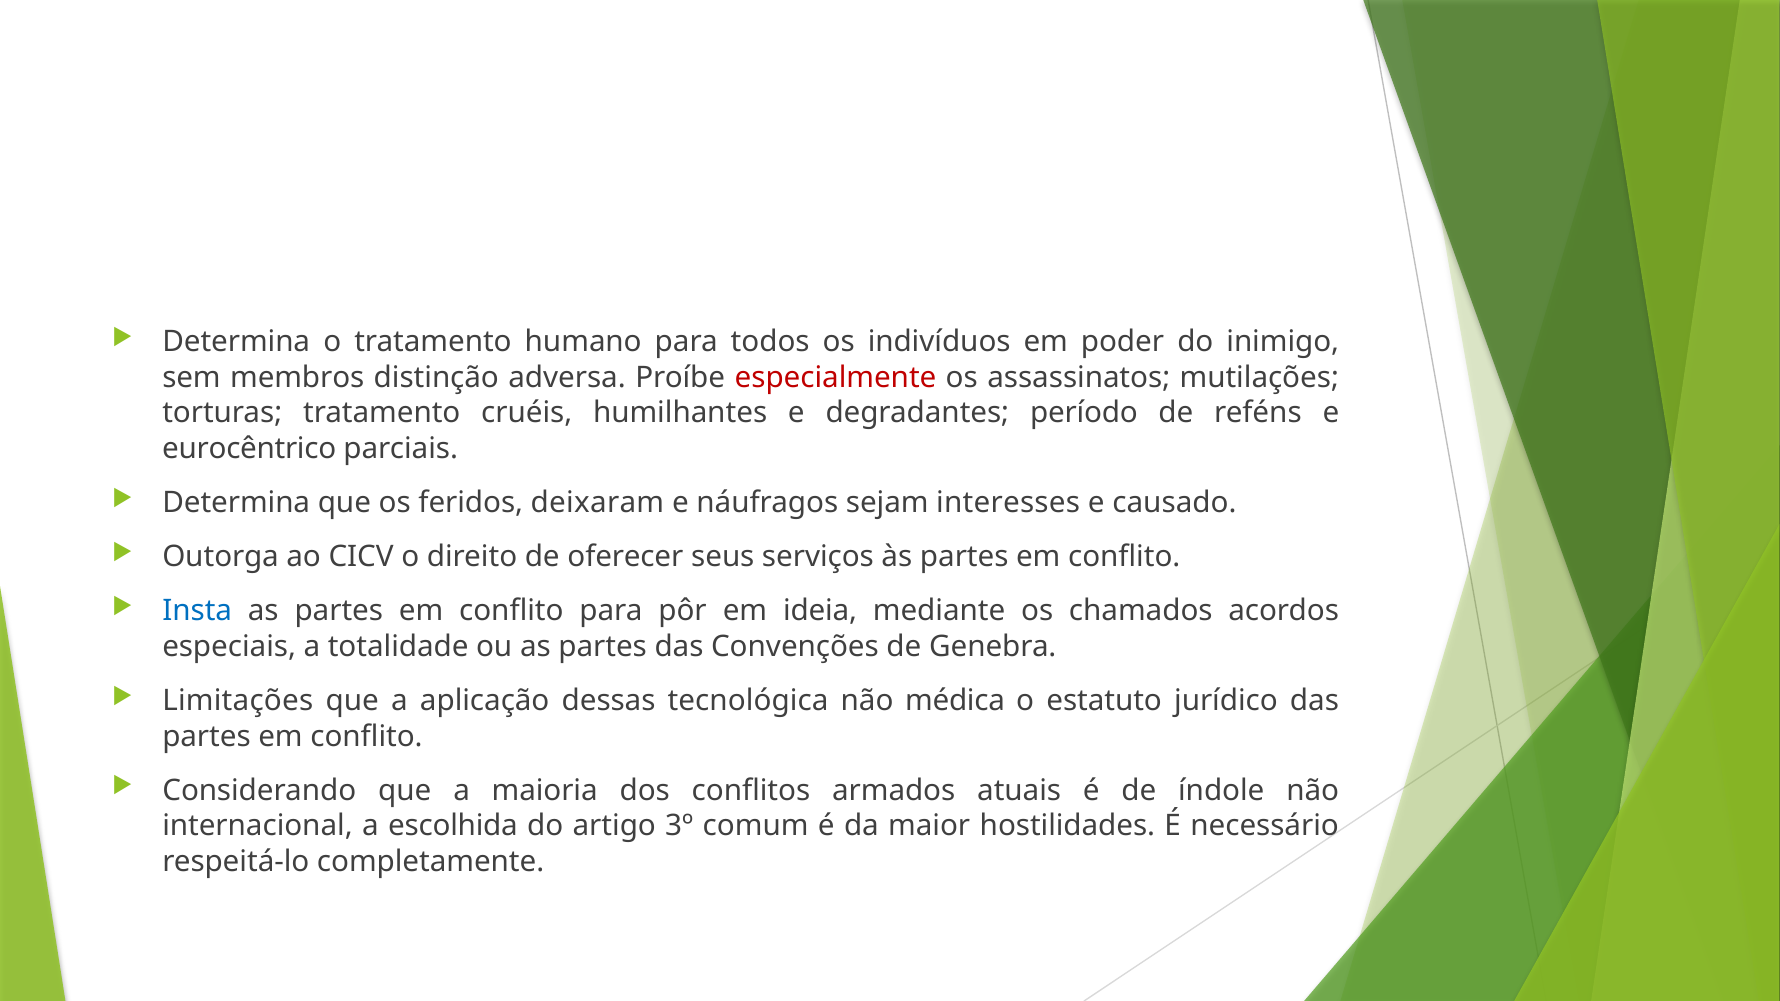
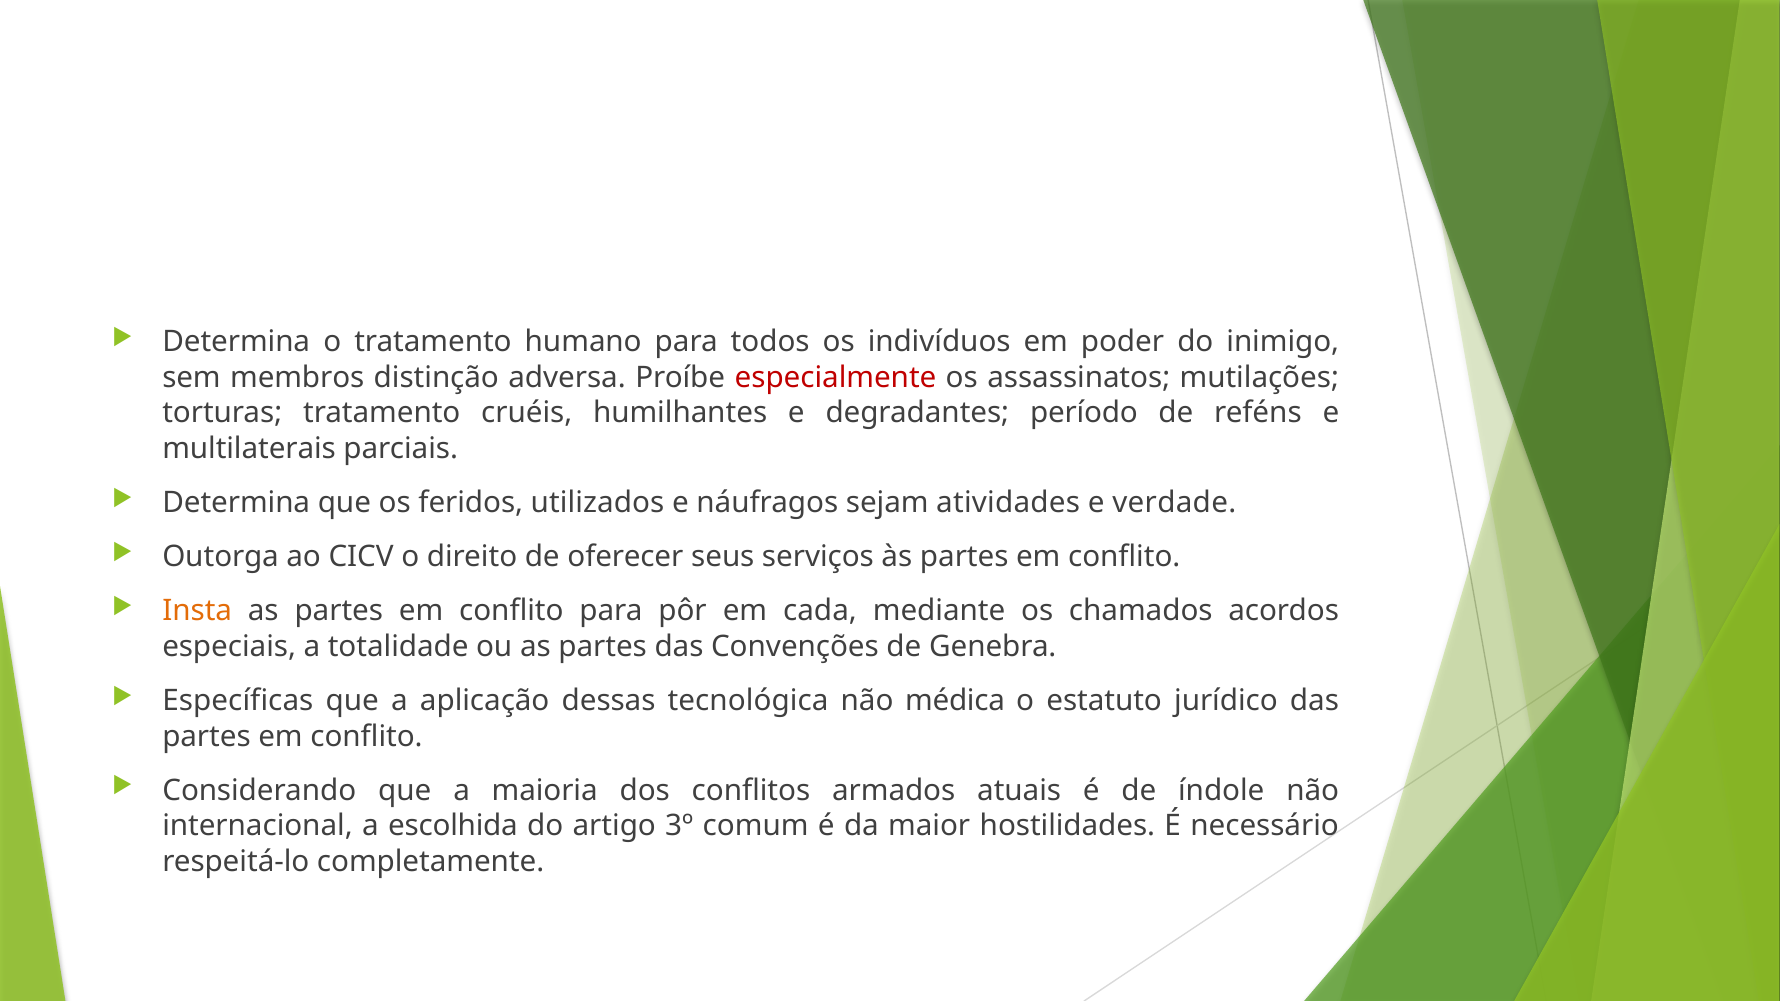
eurocêntrico: eurocêntrico -> multilaterais
deixaram: deixaram -> utilizados
interesses: interesses -> atividades
causado: causado -> verdade
Insta colour: blue -> orange
ideia: ideia -> cada
Limitações: Limitações -> Específicas
